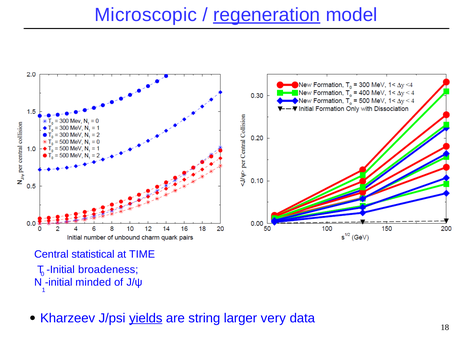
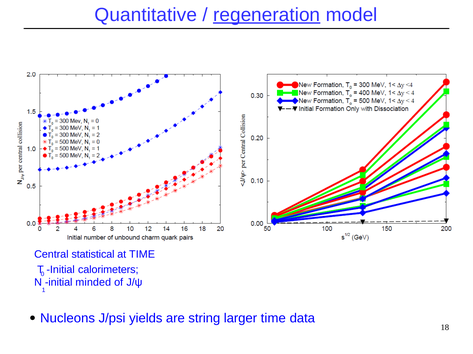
Microscopic: Microscopic -> Quantitative
broadeness: broadeness -> calorimeters
Kharzeev: Kharzeev -> Nucleons
yields underline: present -> none
larger very: very -> time
